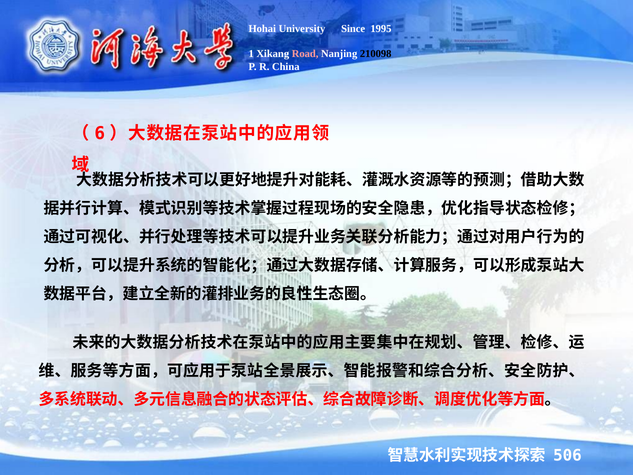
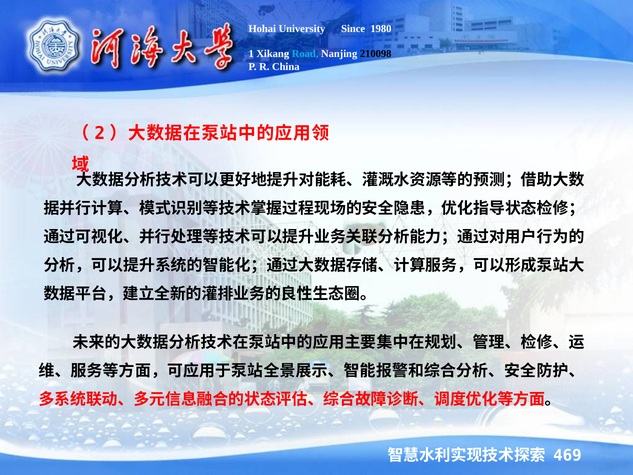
1995: 1995 -> 1980
Road colour: pink -> light blue
6: 6 -> 2
506: 506 -> 469
